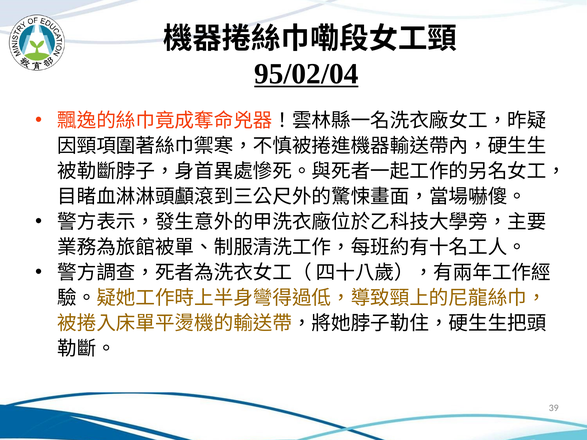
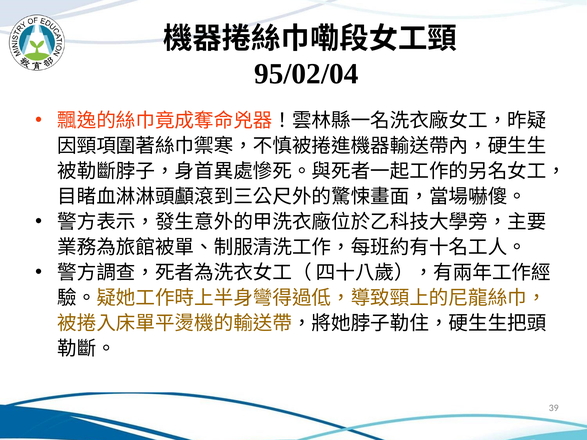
95/02/04 underline: present -> none
